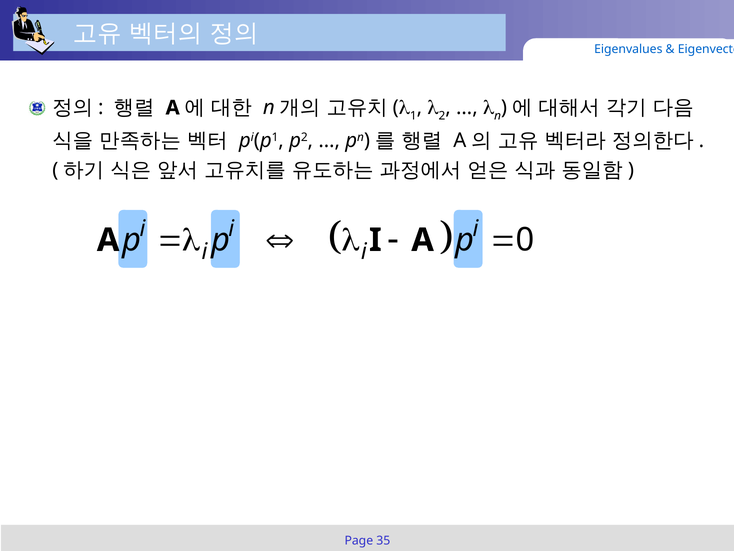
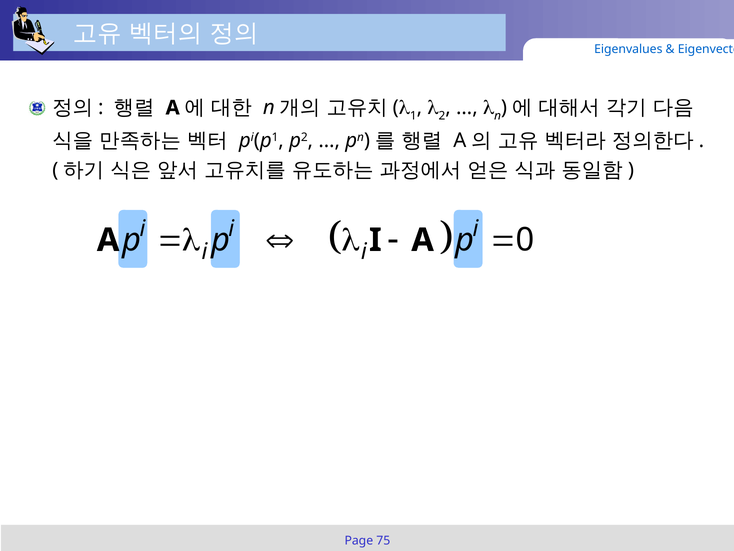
35: 35 -> 75
